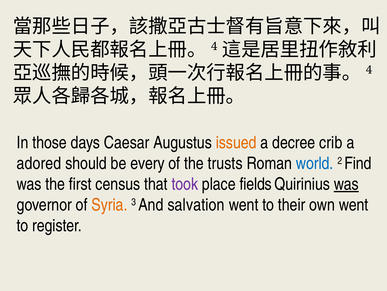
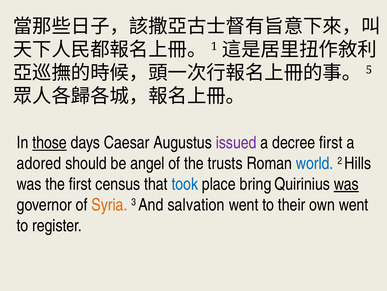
4 at (214, 46): 4 -> 1
4 at (369, 70): 4 -> 5
those underline: none -> present
issued colour: orange -> purple
decree crib: crib -> first
every: every -> angel
Find: Find -> Hills
took colour: purple -> blue
fields: fields -> bring
